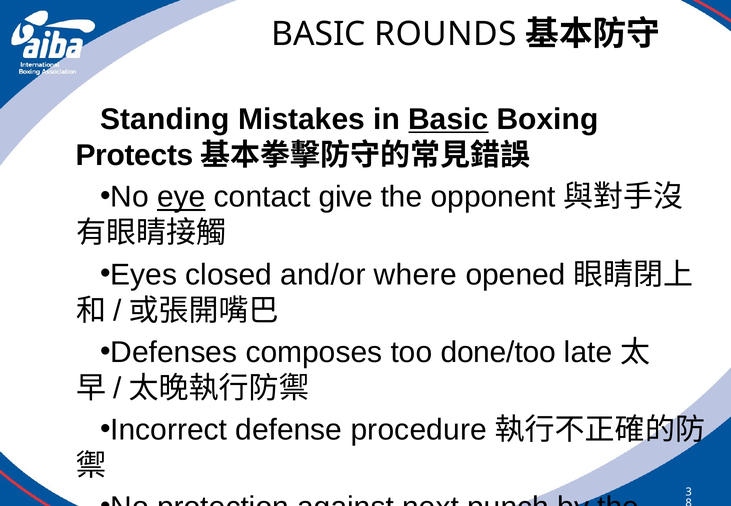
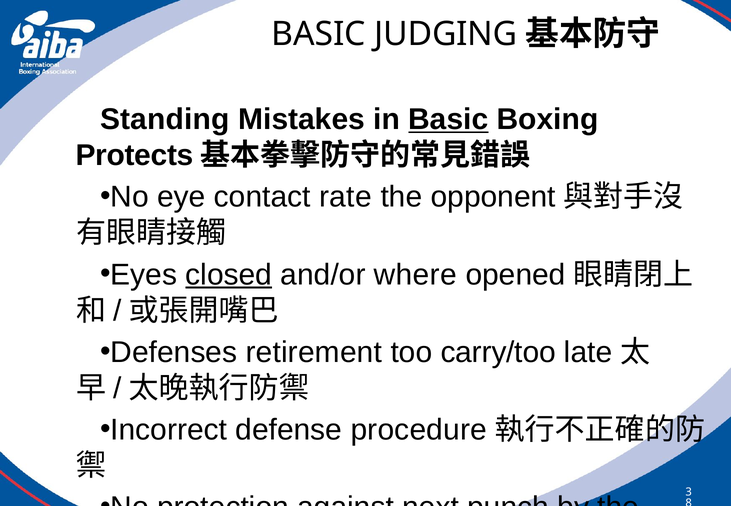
ROUNDS: ROUNDS -> JUDGING
eye underline: present -> none
give: give -> rate
closed underline: none -> present
composes: composes -> retirement
done/too: done/too -> carry/too
